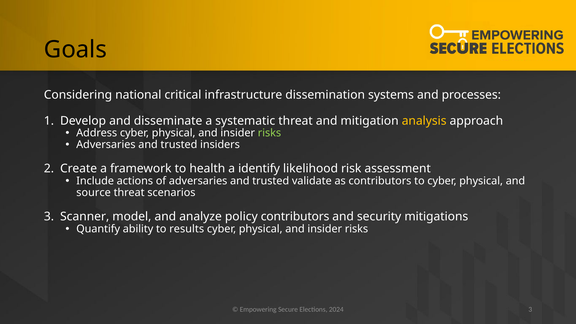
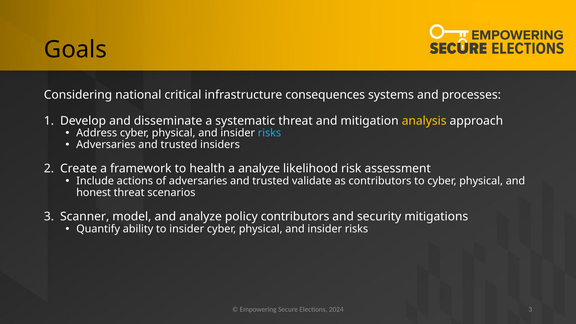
dissemination: dissemination -> consequences
risks at (269, 133) colour: light green -> light blue
a identify: identify -> analyze
source: source -> honest
to results: results -> insider
